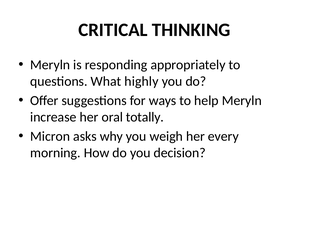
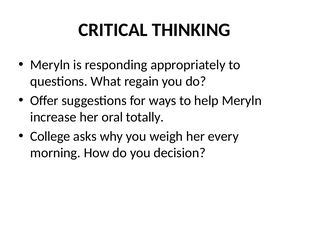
highly: highly -> regain
Micron: Micron -> College
